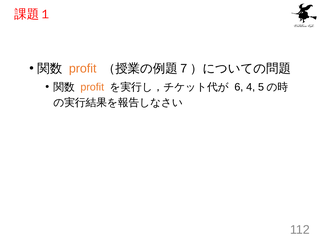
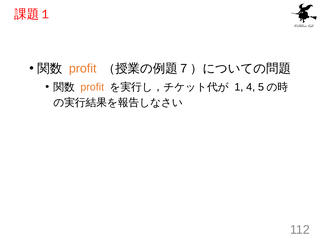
6: 6 -> 1
